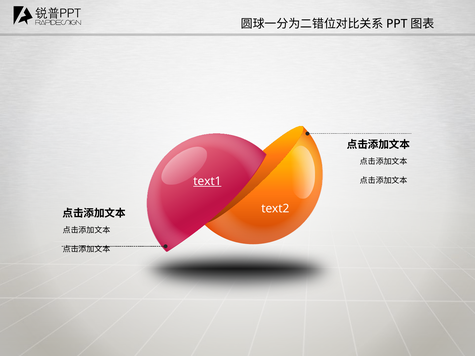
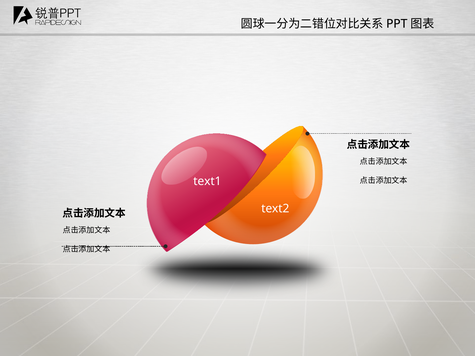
text1 underline: present -> none
